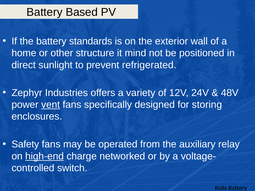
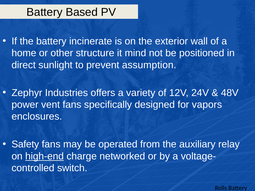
standards: standards -> incinerate
refrigerated: refrigerated -> assumption
vent underline: present -> none
storing: storing -> vapors
